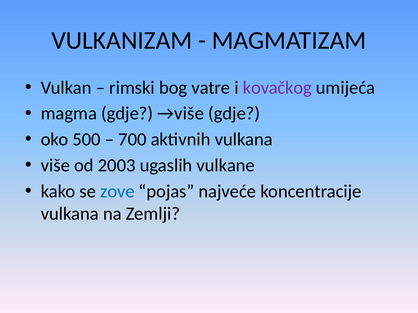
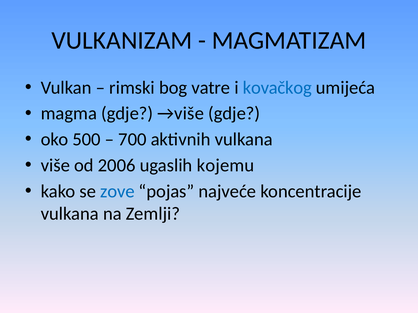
kovačkog colour: purple -> blue
2003: 2003 -> 2006
vulkane: vulkane -> kojemu
